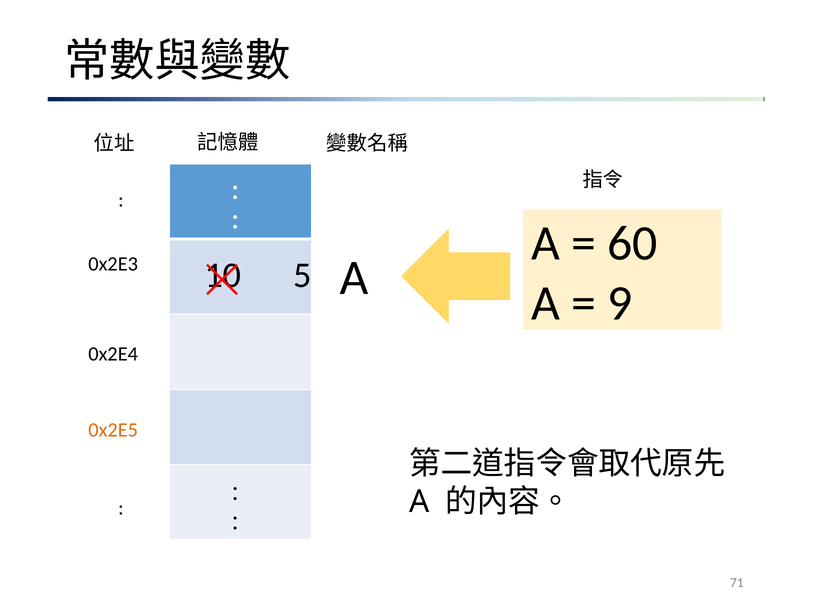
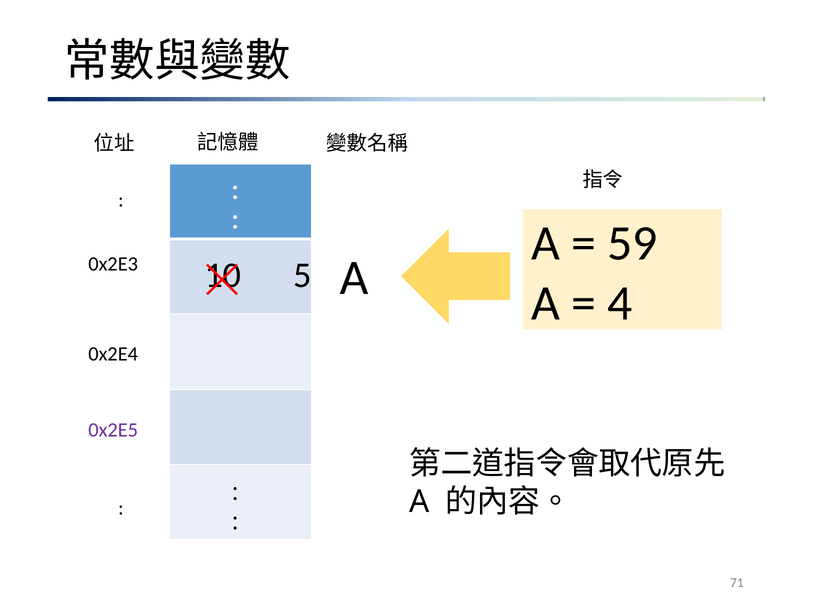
60: 60 -> 59
9: 9 -> 4
0x2E5 colour: orange -> purple
